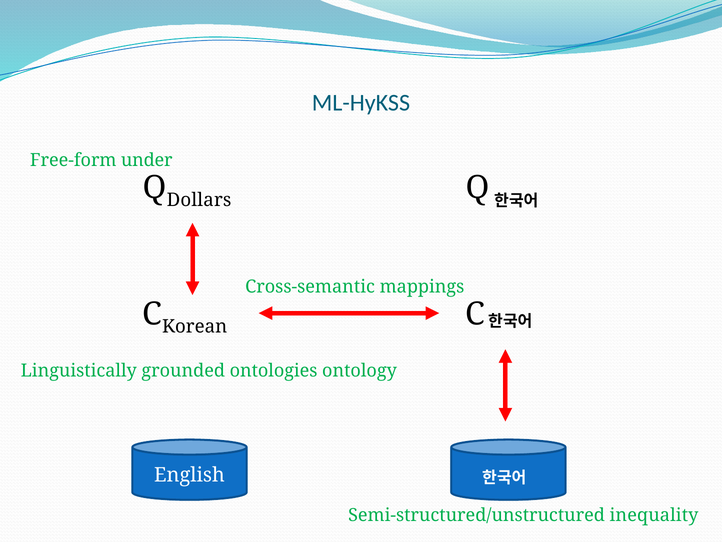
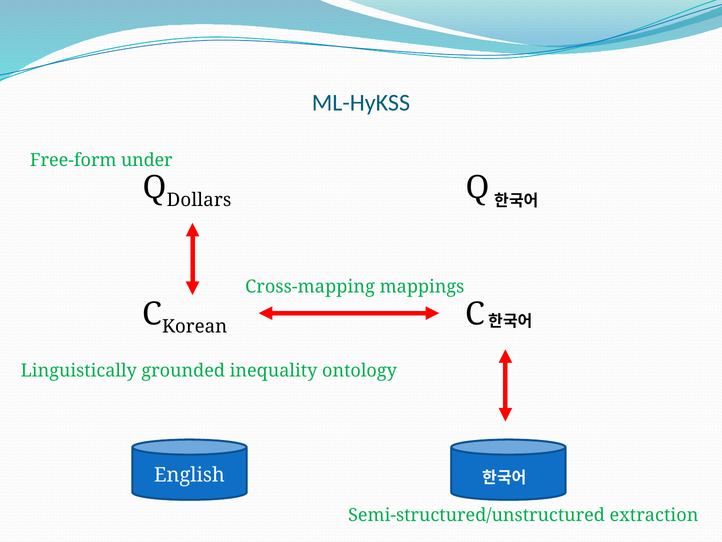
Cross-semantic: Cross-semantic -> Cross-mapping
ontologies: ontologies -> inequality
inequality: inequality -> extraction
